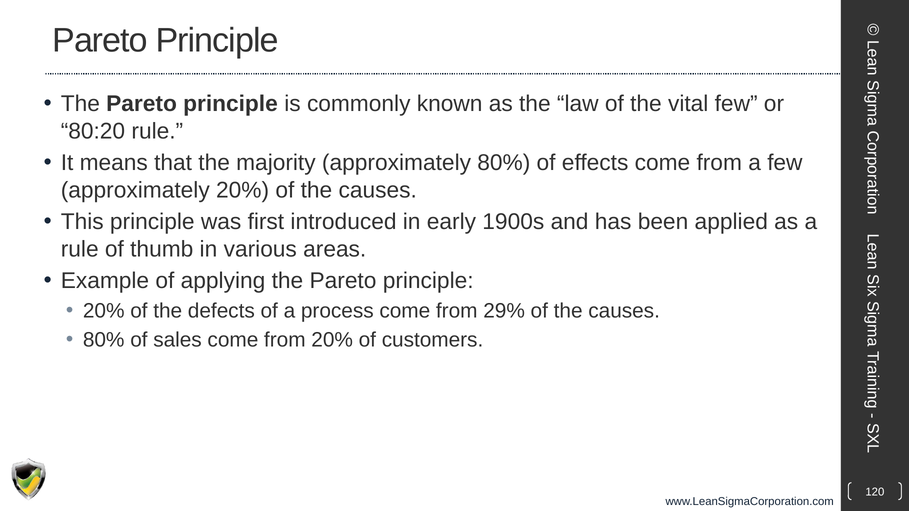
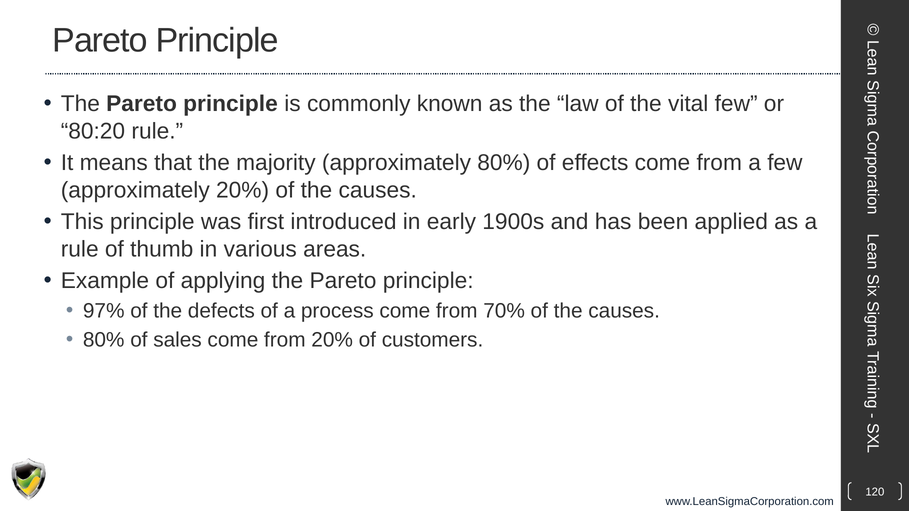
20% at (104, 311): 20% -> 97%
29%: 29% -> 70%
